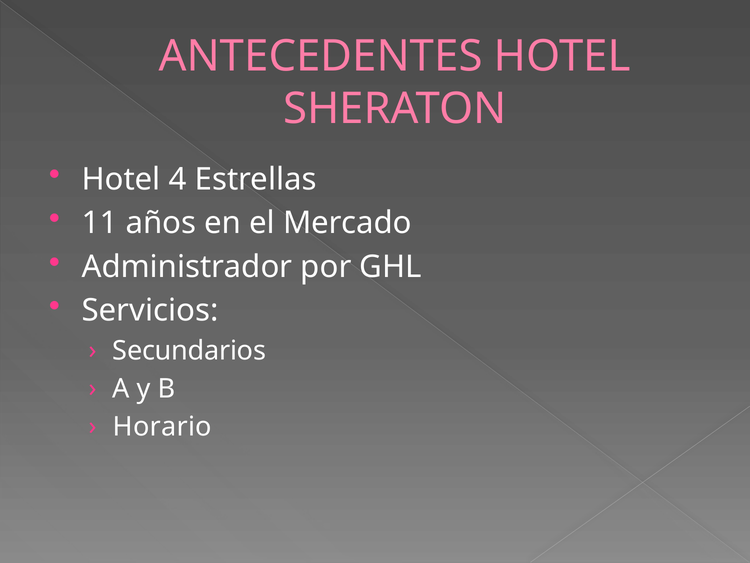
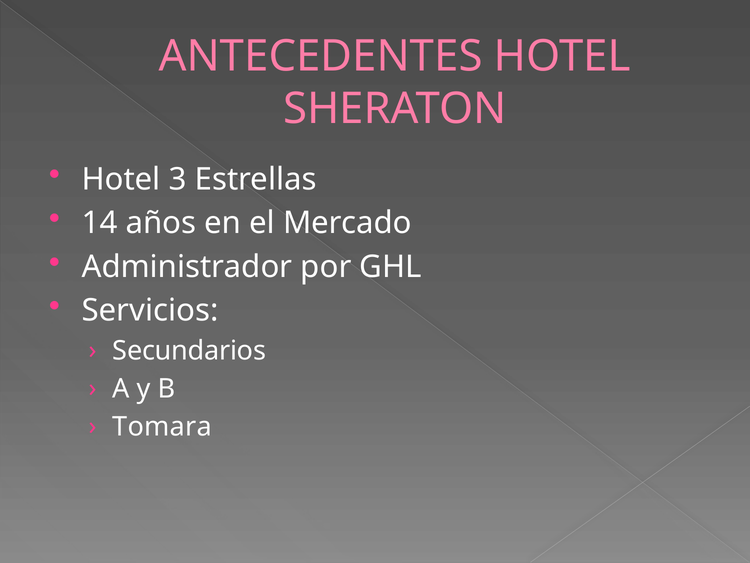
4: 4 -> 3
11: 11 -> 14
Horario: Horario -> Tomara
